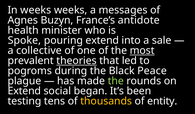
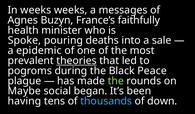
antidote: antidote -> faithfully
pouring extend: extend -> deaths
collective: collective -> epidemic
most underline: present -> none
Extend at (24, 91): Extend -> Maybe
testing: testing -> having
thousands colour: yellow -> light blue
entity: entity -> down
